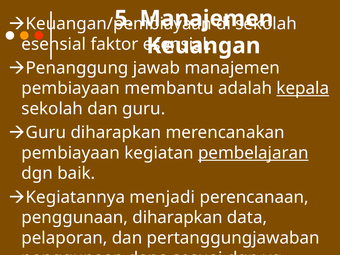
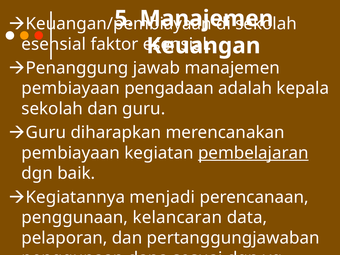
membantu: membantu -> pengadaan
kepala underline: present -> none
penggunaan diharapkan: diharapkan -> kelancaran
